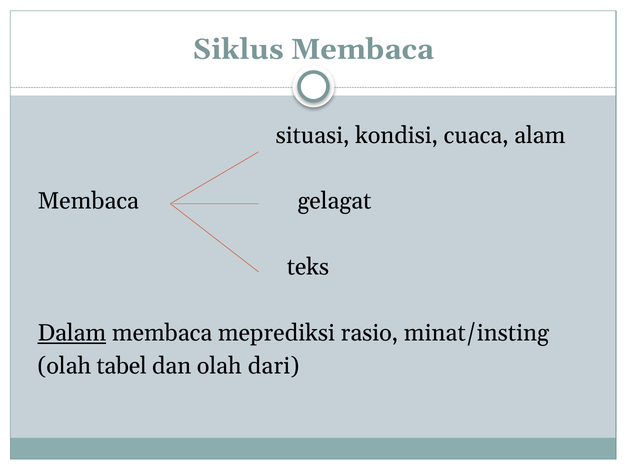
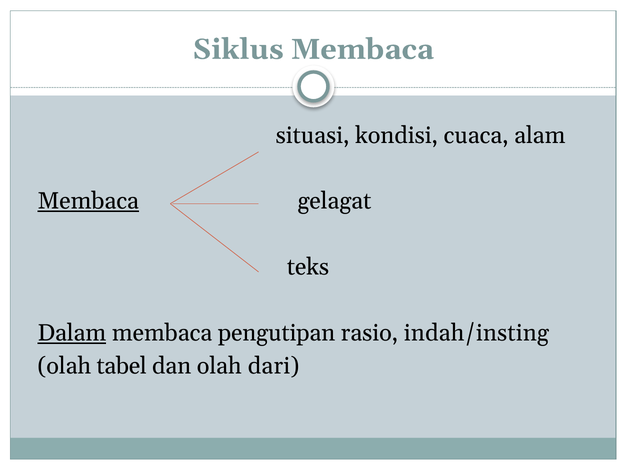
Membaca at (88, 201) underline: none -> present
meprediksi: meprediksi -> pengutipan
minat/insting: minat/insting -> indah/insting
